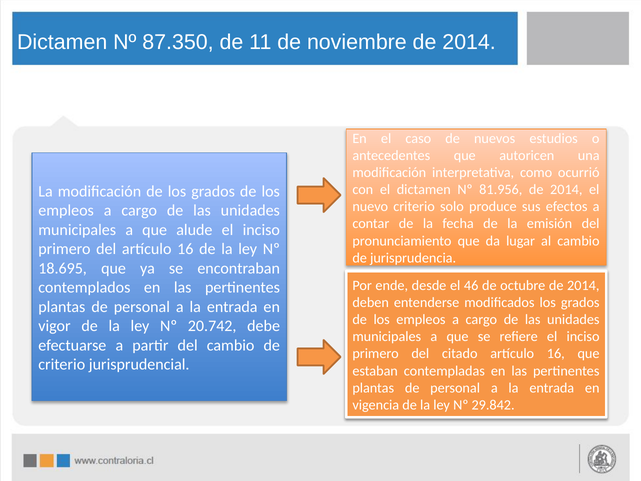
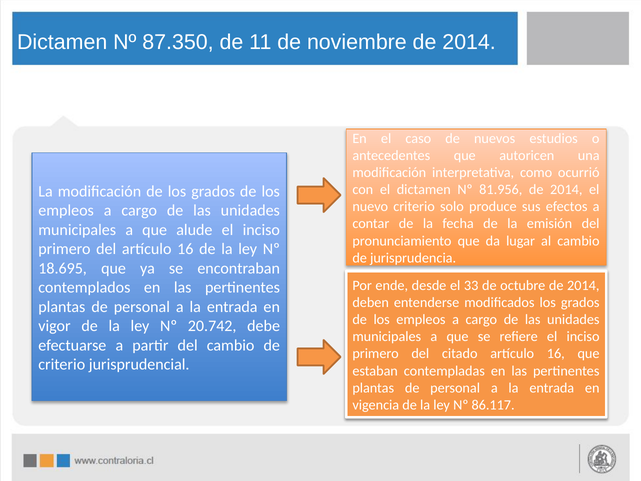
46: 46 -> 33
29.842: 29.842 -> 86.117
